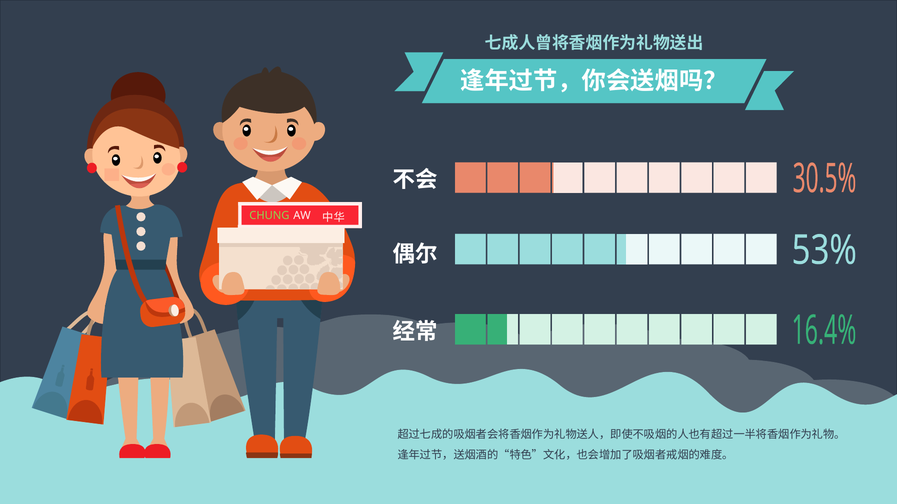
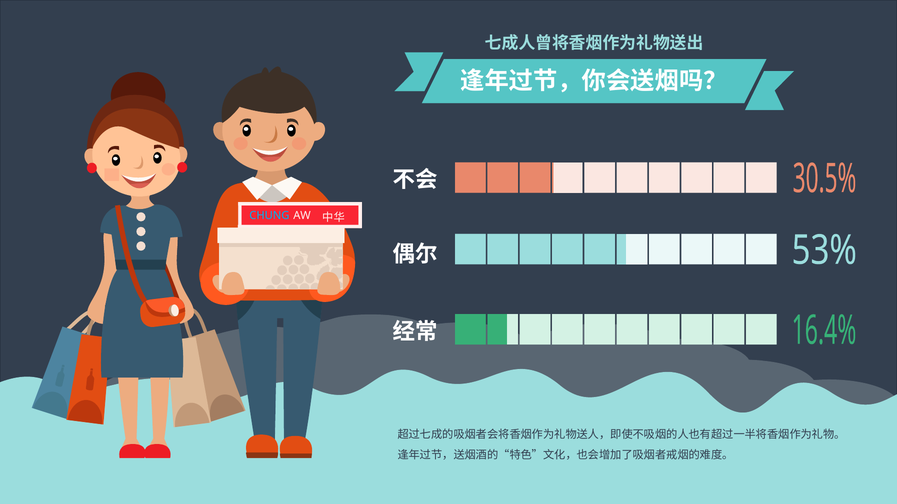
CHUNG colour: light green -> light blue
